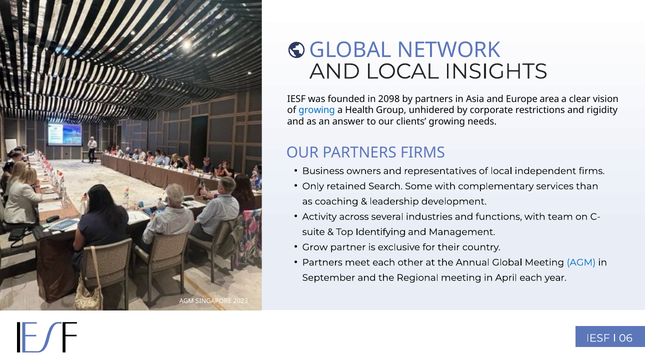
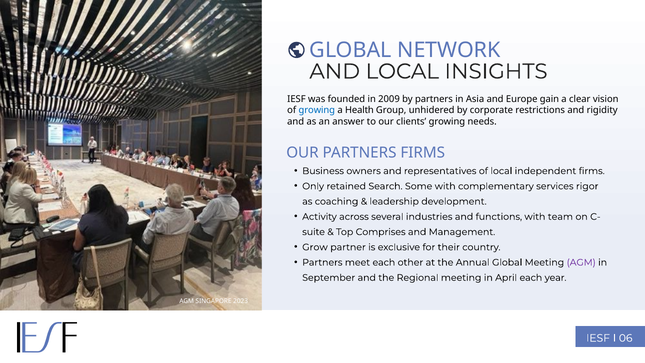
2098: 2098 -> 2009
area: area -> gain
than: than -> rigor
Identifying: Identifying -> Comprises
AGM at (581, 262) colour: blue -> purple
